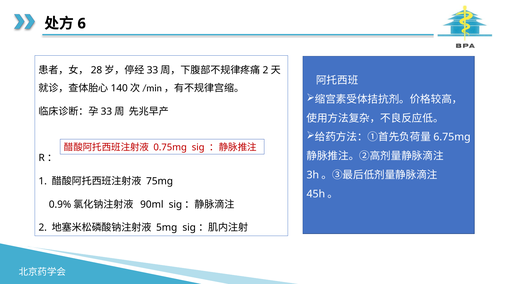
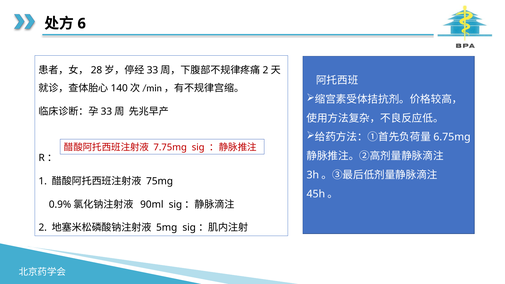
0.75mg: 0.75mg -> 7.75mg
